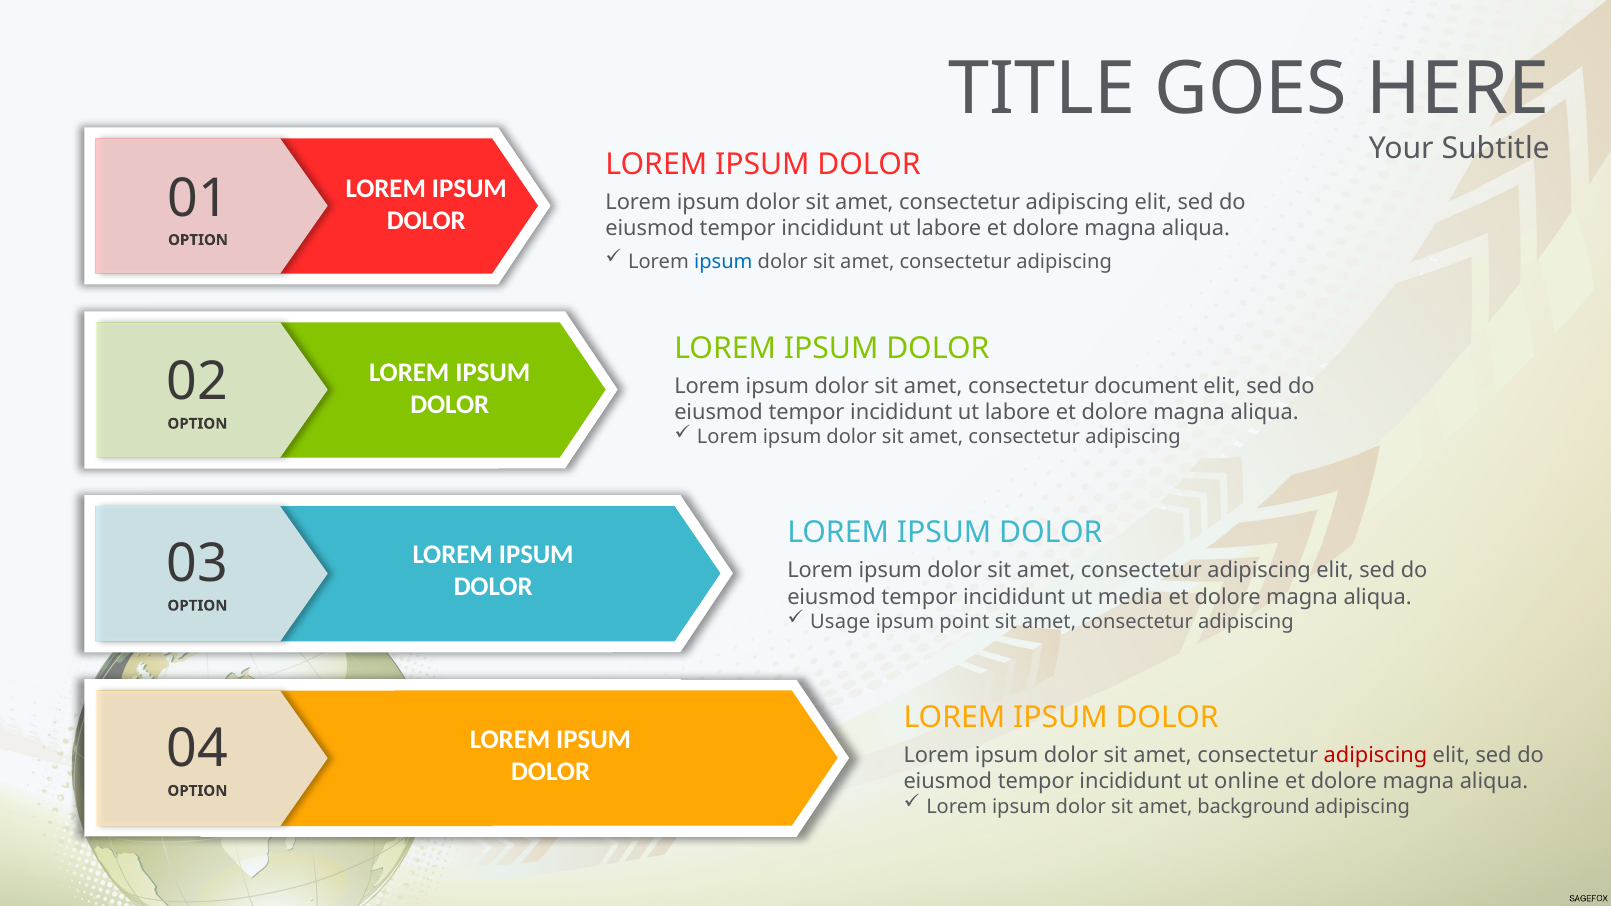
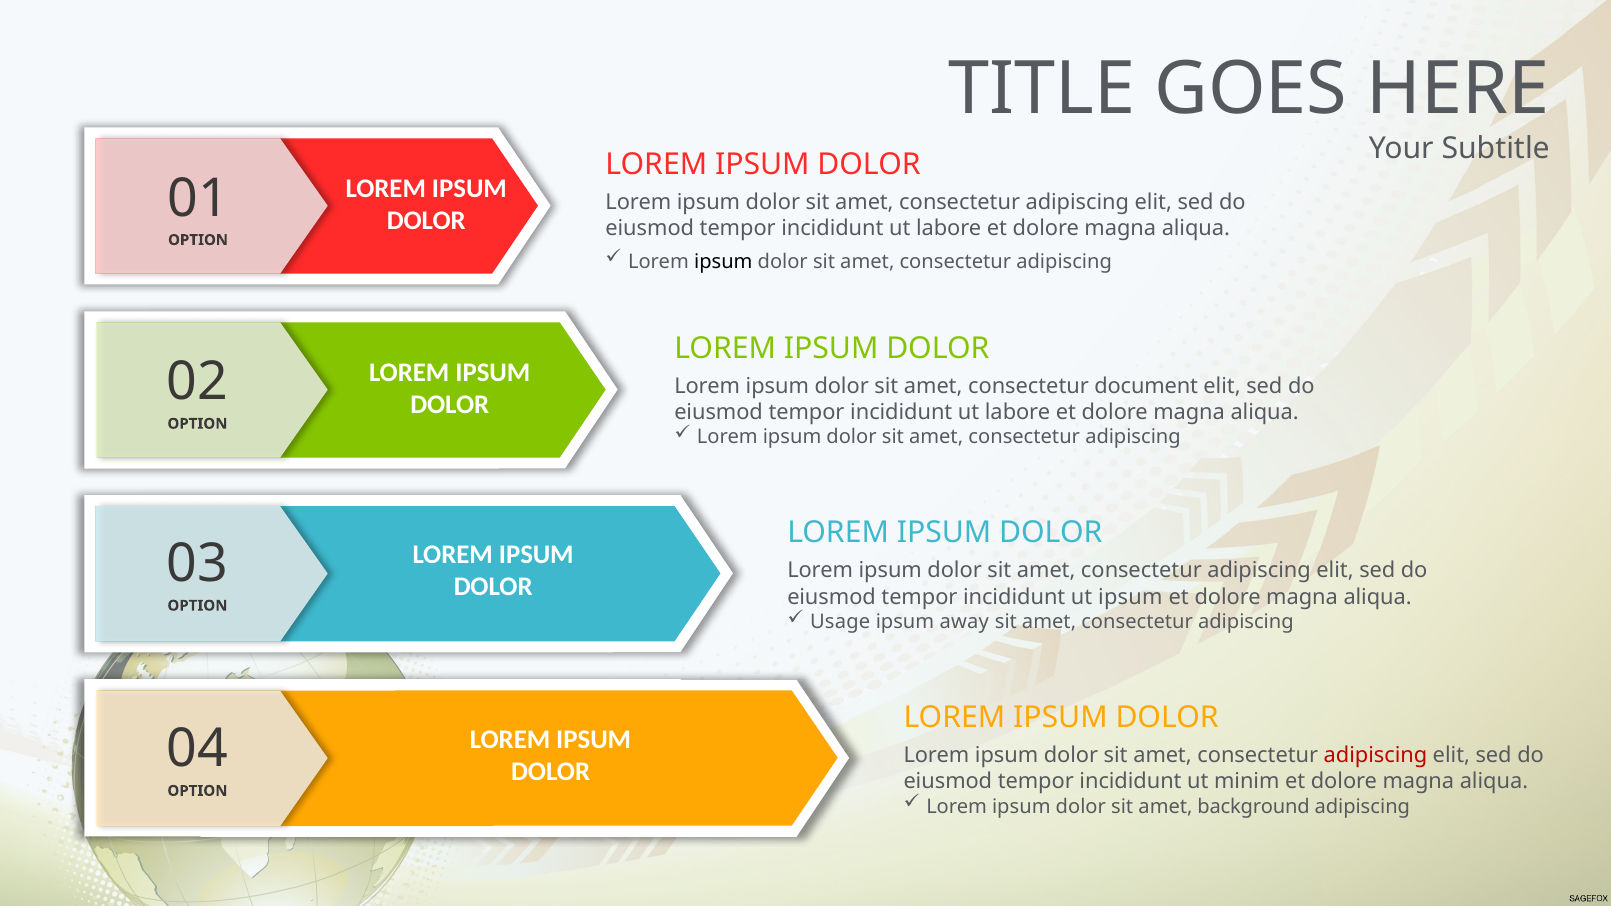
ipsum at (723, 262) colour: blue -> black
ut media: media -> ipsum
point: point -> away
online: online -> minim
